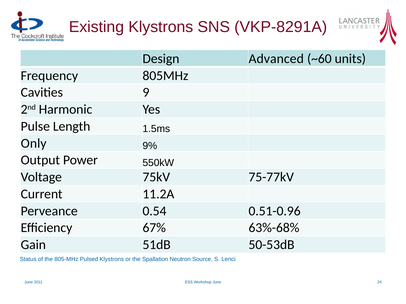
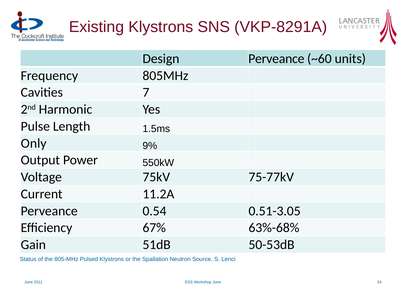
Design Advanced: Advanced -> Perveance
9: 9 -> 7
0.51-0.96: 0.51-0.96 -> 0.51-3.05
